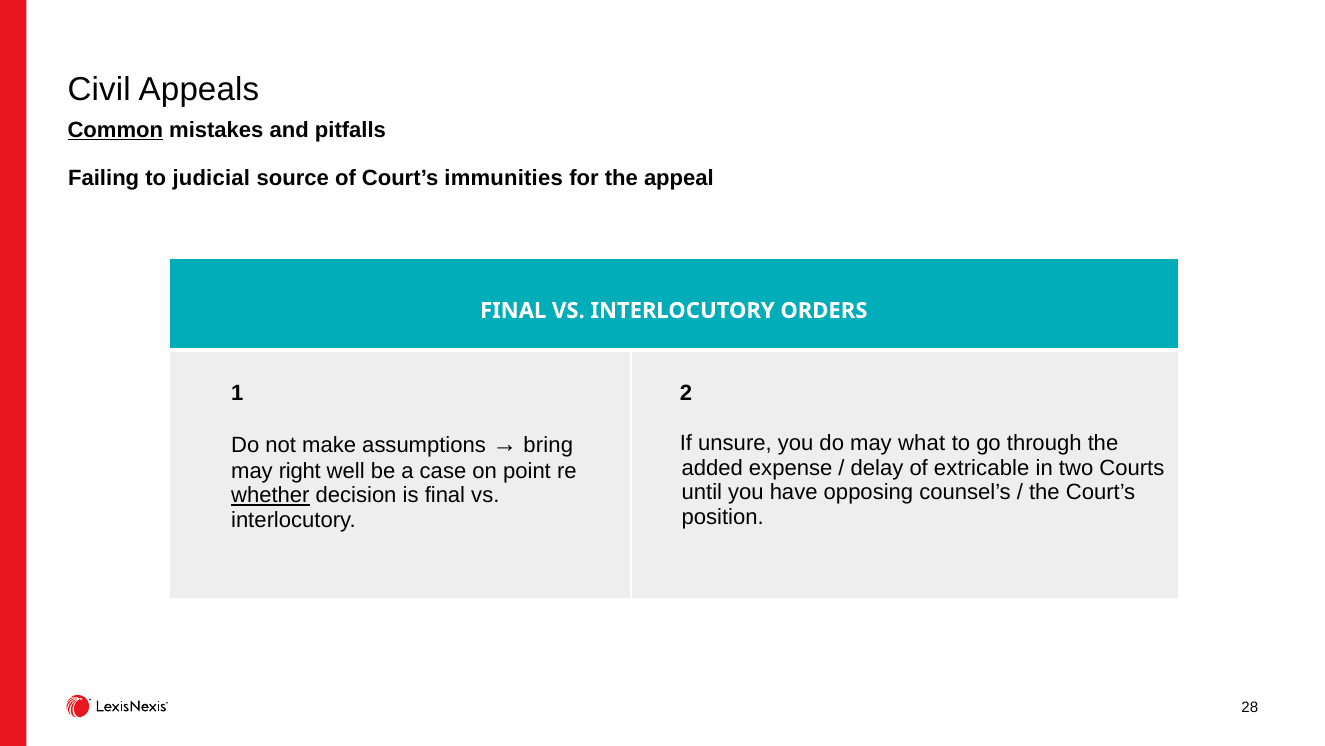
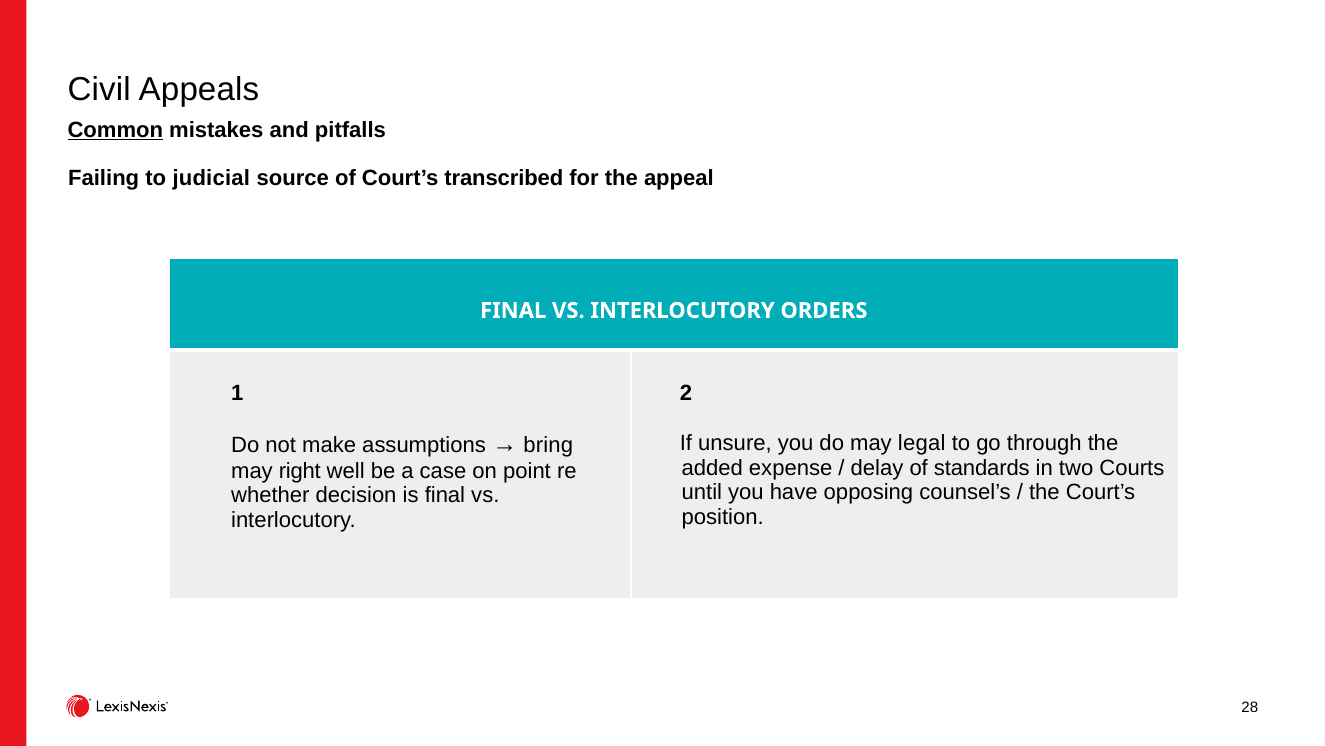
immunities: immunities -> transcribed
what: what -> legal
extricable: extricable -> standards
whether underline: present -> none
